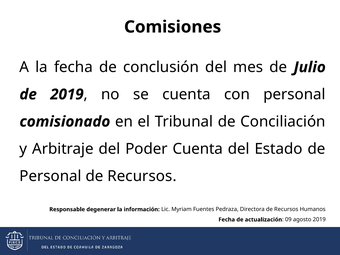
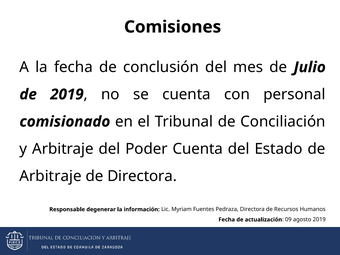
Personal at (51, 176): Personal -> Arbitraje
Recursos at (142, 176): Recursos -> Directora
